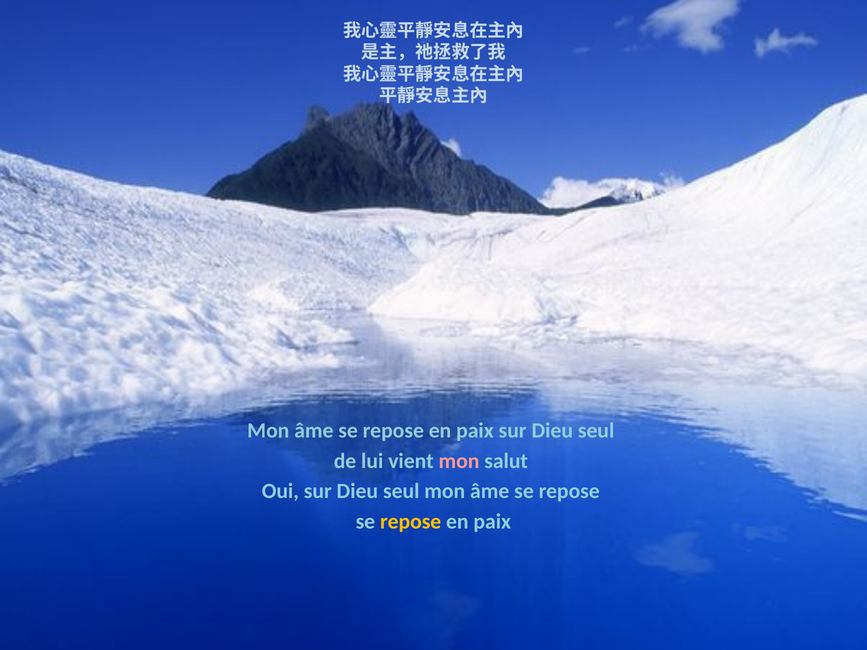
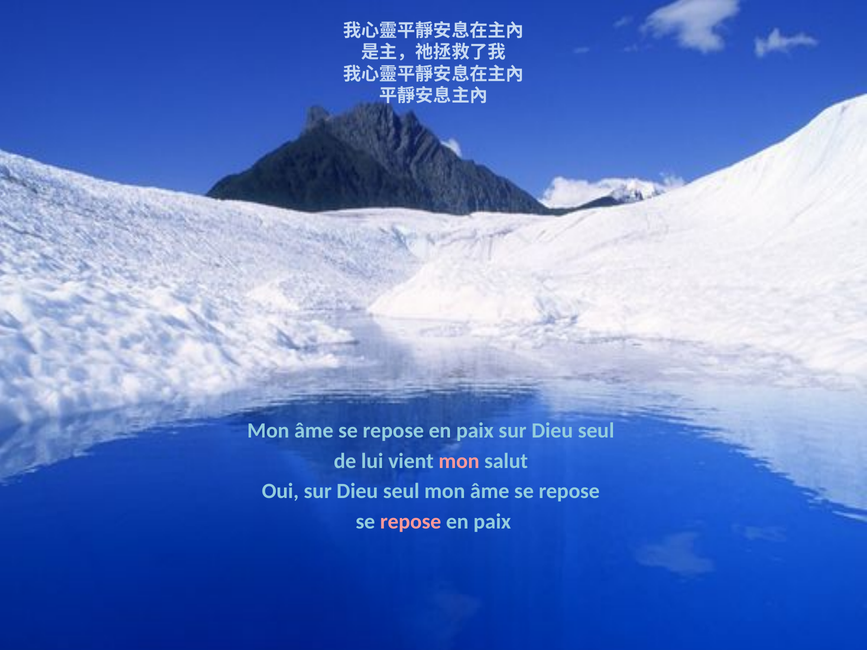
repose at (411, 522) colour: yellow -> pink
